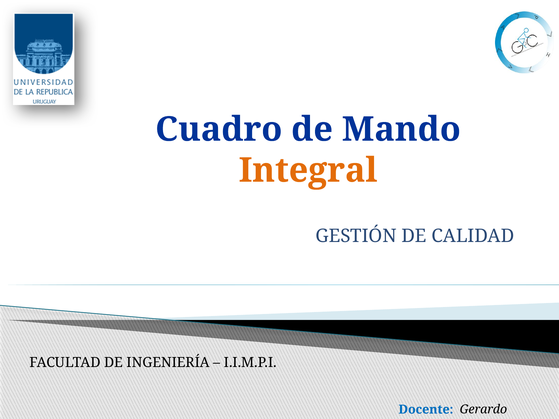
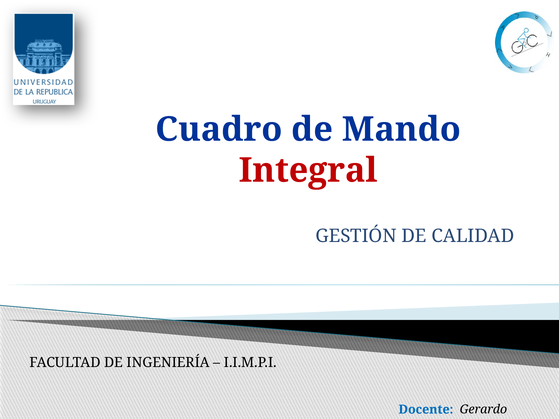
Integral colour: orange -> red
